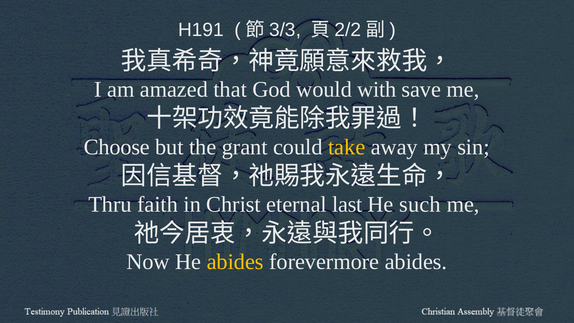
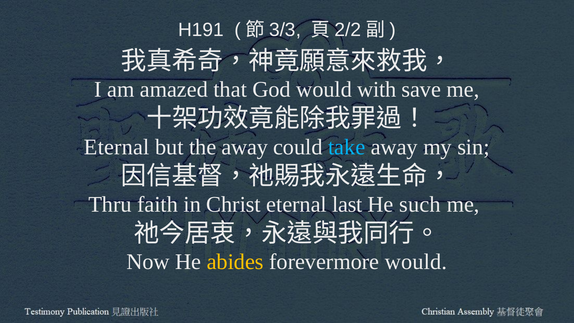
Choose at (117, 147): Choose -> Eternal
the grant: grant -> away
take colour: yellow -> light blue
forevermore abides: abides -> would
